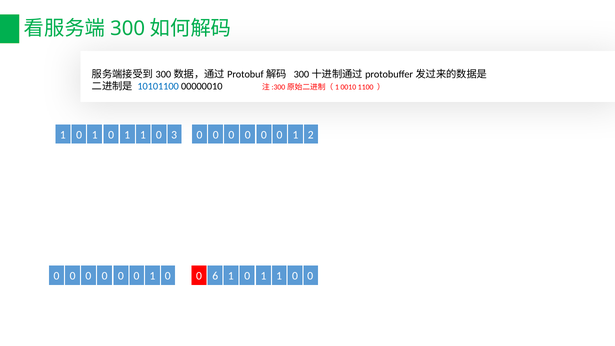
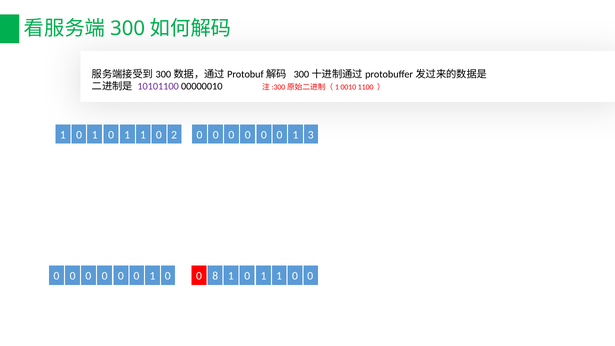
10101100 colour: blue -> purple
3: 3 -> 2
2: 2 -> 3
6: 6 -> 8
